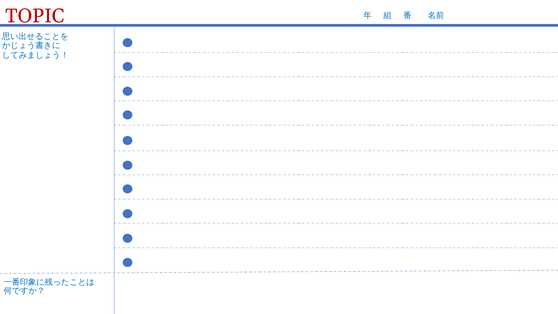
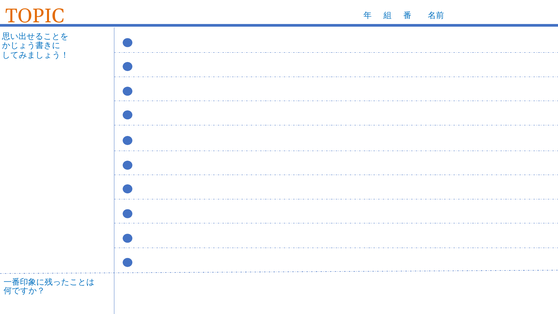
TOPIC colour: red -> orange
